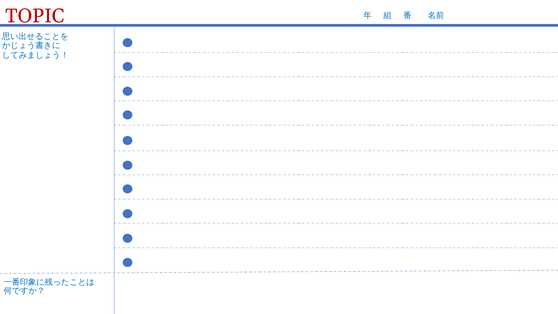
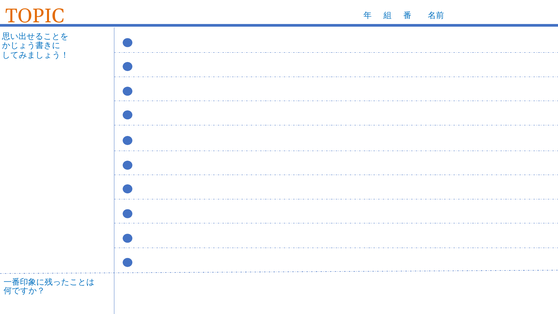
TOPIC colour: red -> orange
